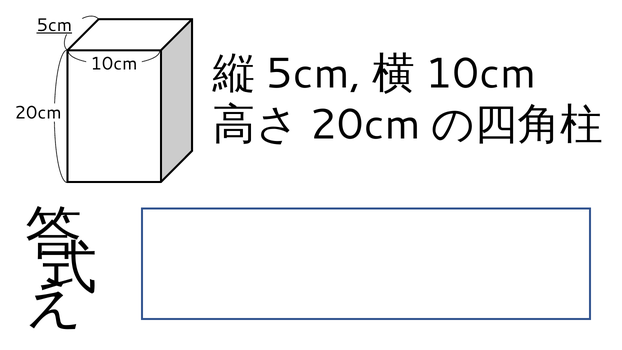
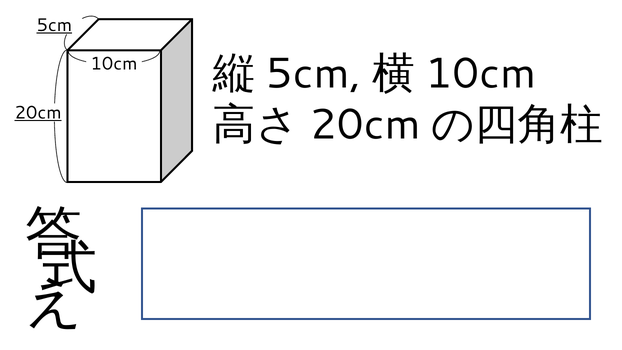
20cm underline: none -> present
